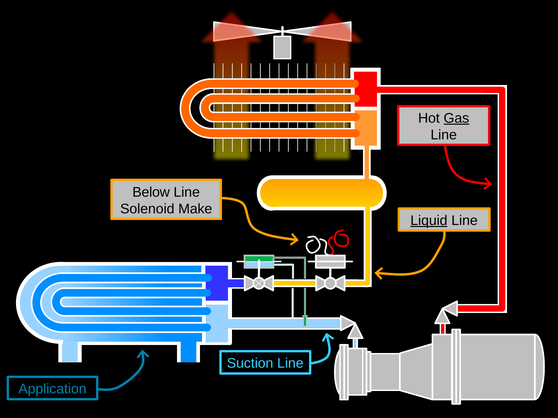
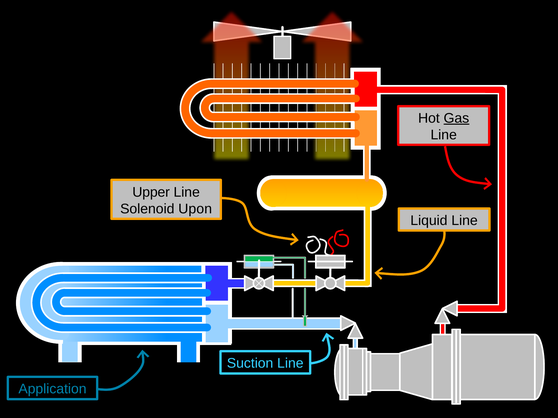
Below: Below -> Upper
Make: Make -> Upon
Liquid underline: present -> none
